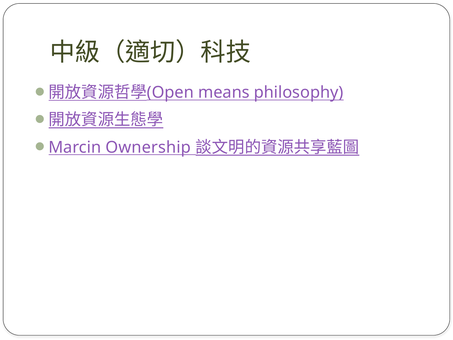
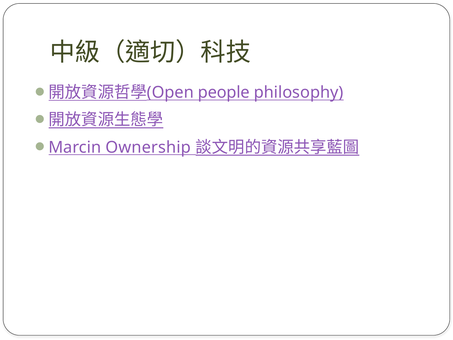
means: means -> people
